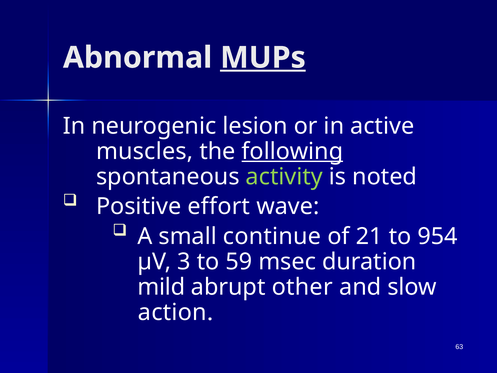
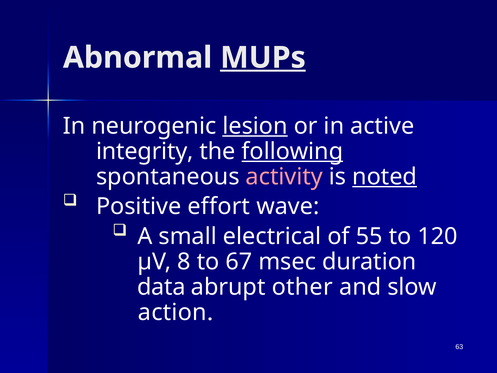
lesion underline: none -> present
muscles: muscles -> integrity
activity colour: light green -> pink
noted underline: none -> present
continue: continue -> electrical
21: 21 -> 55
954: 954 -> 120
3: 3 -> 8
59: 59 -> 67
mild: mild -> data
